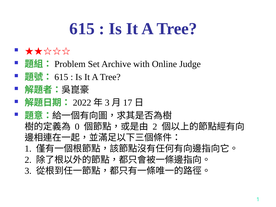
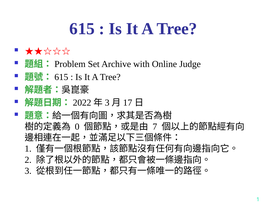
2 at (155, 127): 2 -> 7
